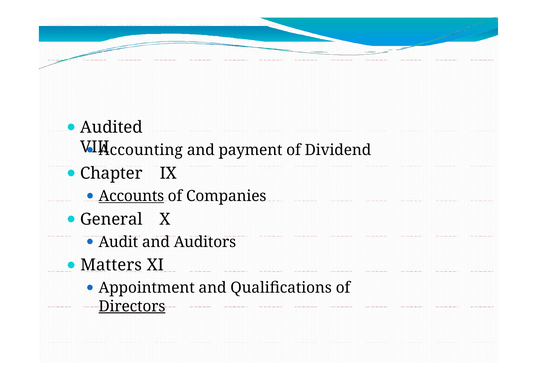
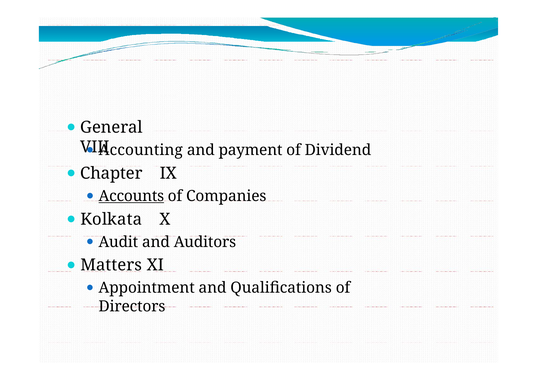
Audited: Audited -> General
General: General -> Kolkata
Directors underline: present -> none
